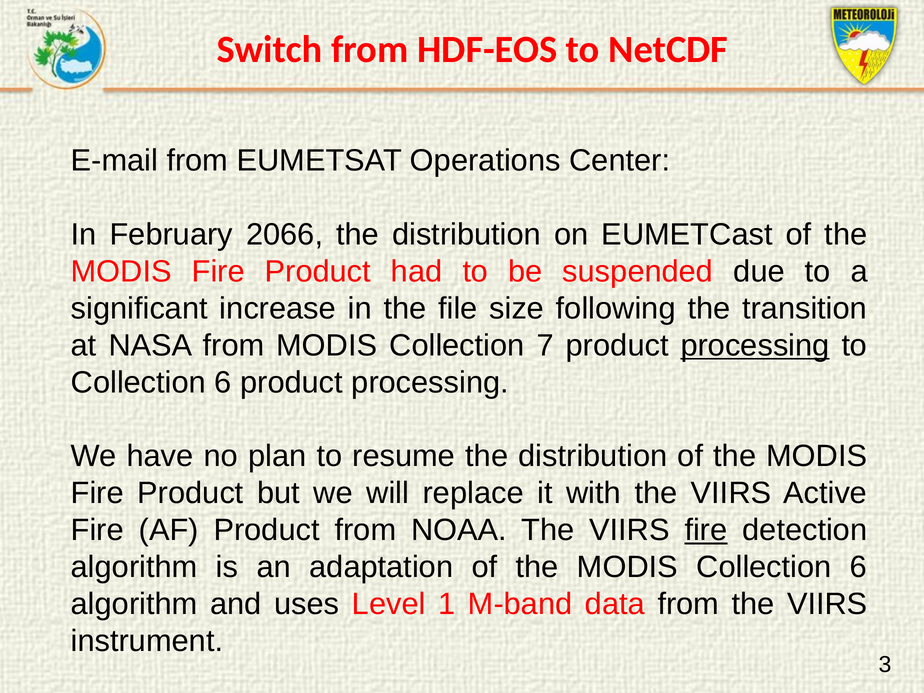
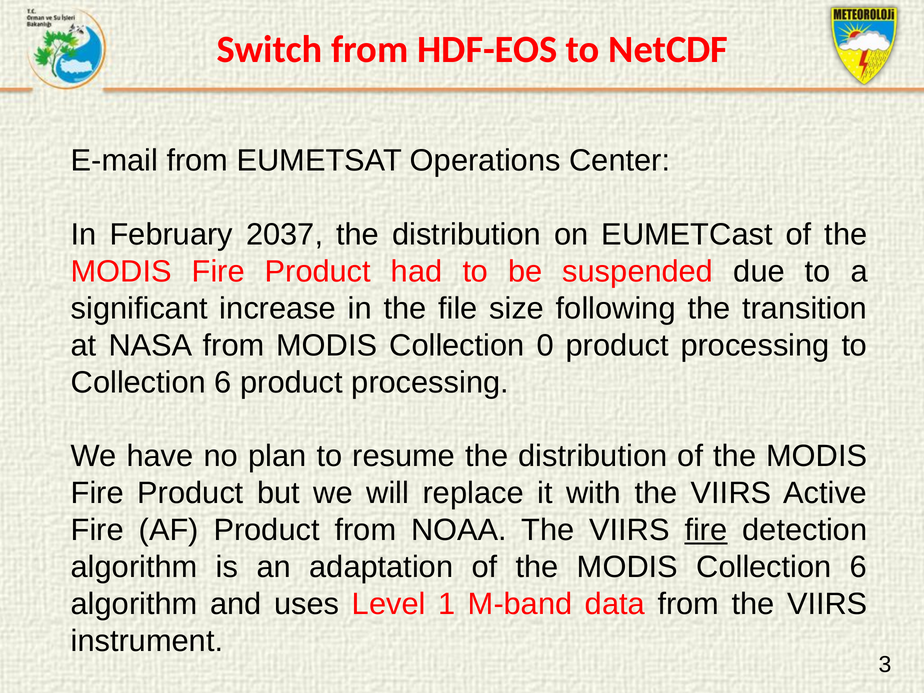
2066: 2066 -> 2037
7: 7 -> 0
processing at (755, 345) underline: present -> none
